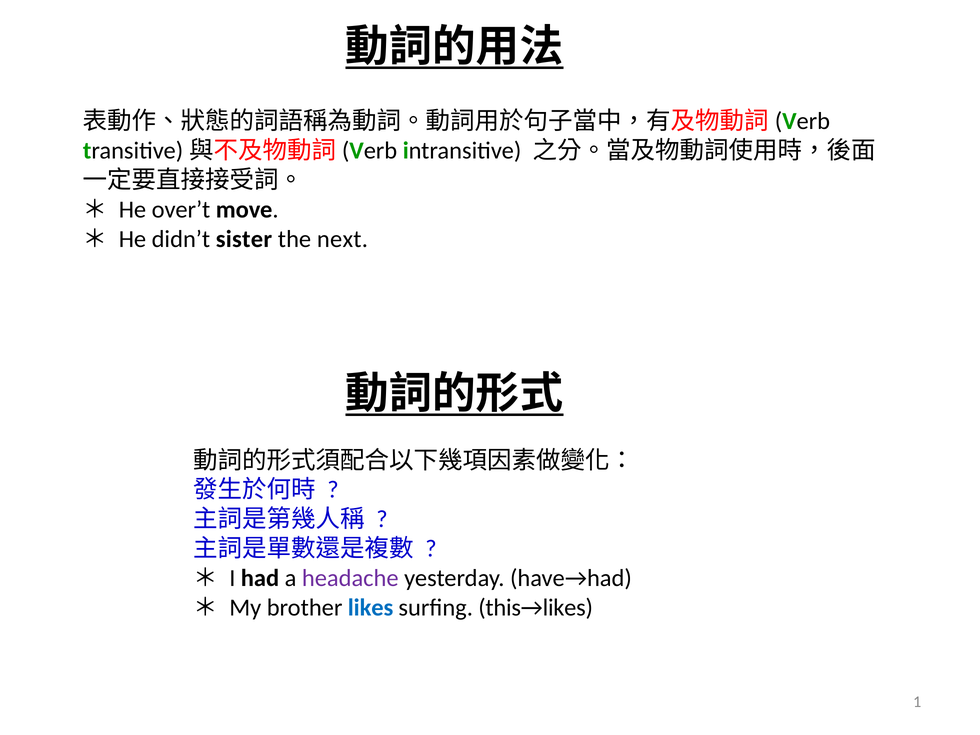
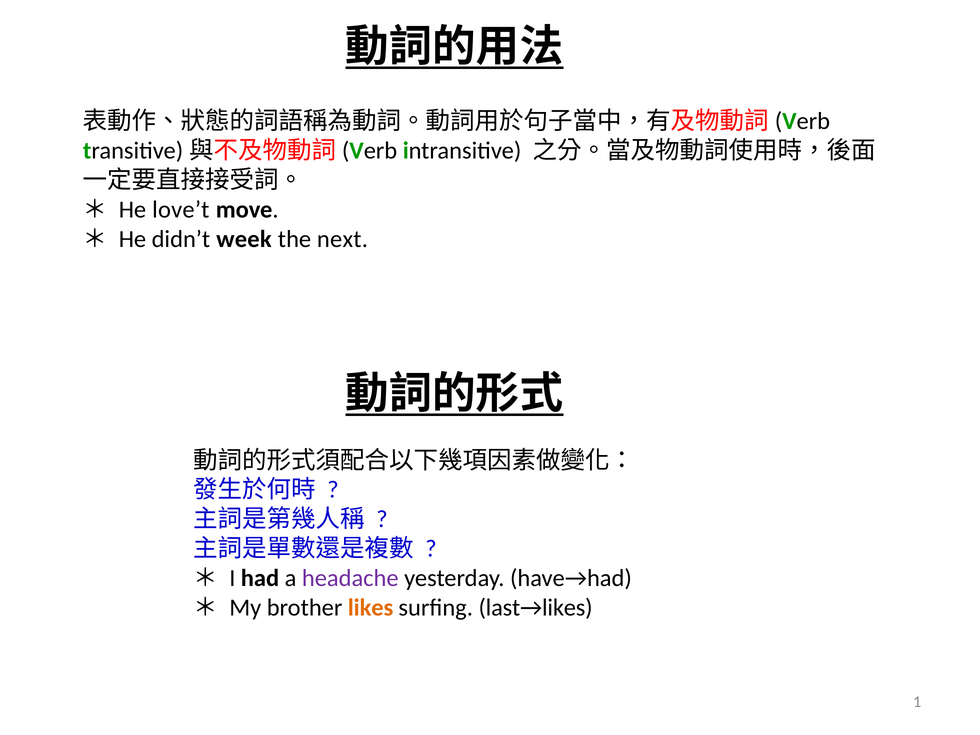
over’t: over’t -> love’t
sister: sister -> week
likes colour: blue -> orange
this→likes: this→likes -> last→likes
